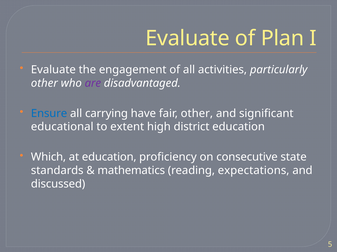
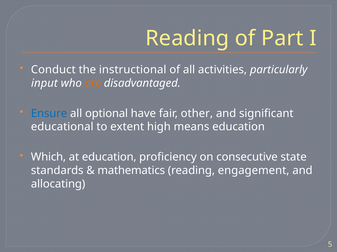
Evaluate at (188, 38): Evaluate -> Reading
Plan: Plan -> Part
Evaluate at (53, 70): Evaluate -> Conduct
engagement: engagement -> instructional
other at (44, 83): other -> input
are colour: purple -> orange
carrying: carrying -> optional
district: district -> means
expectations: expectations -> engagement
discussed: discussed -> allocating
